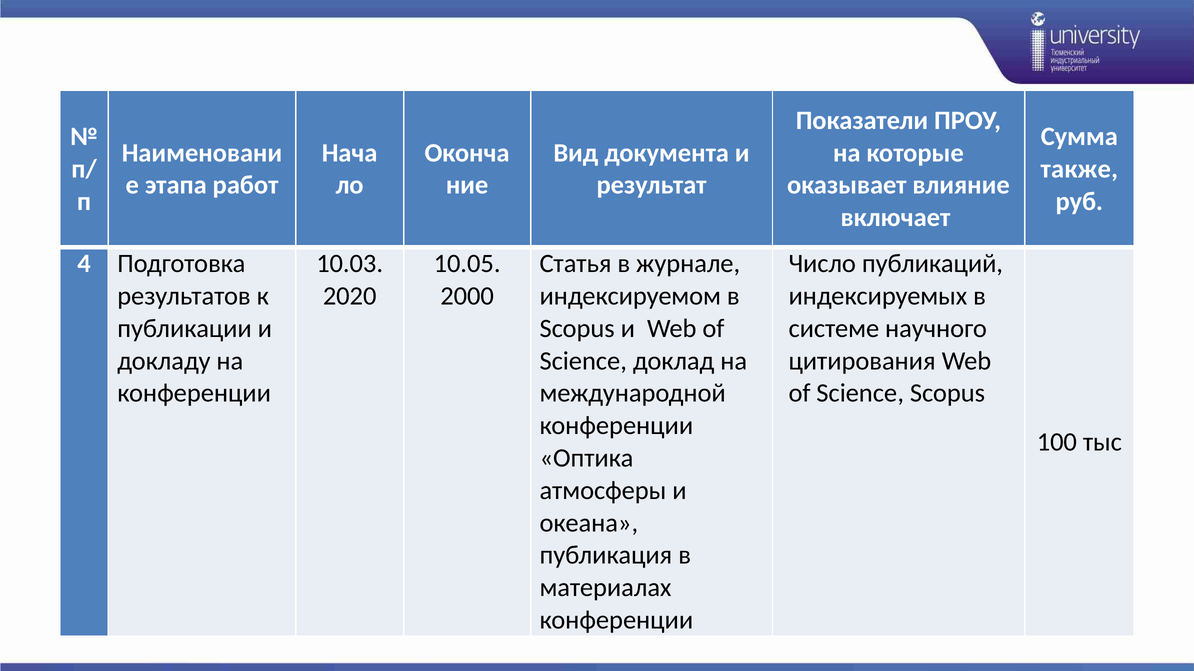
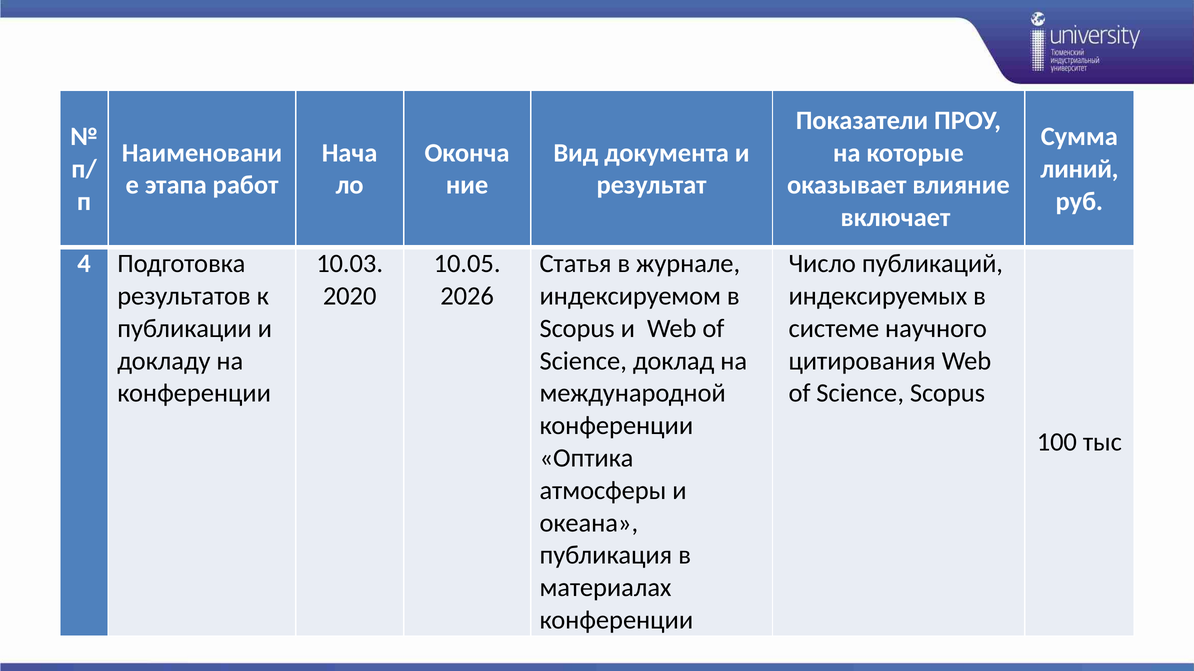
также: также -> линий
2000: 2000 -> 2026
